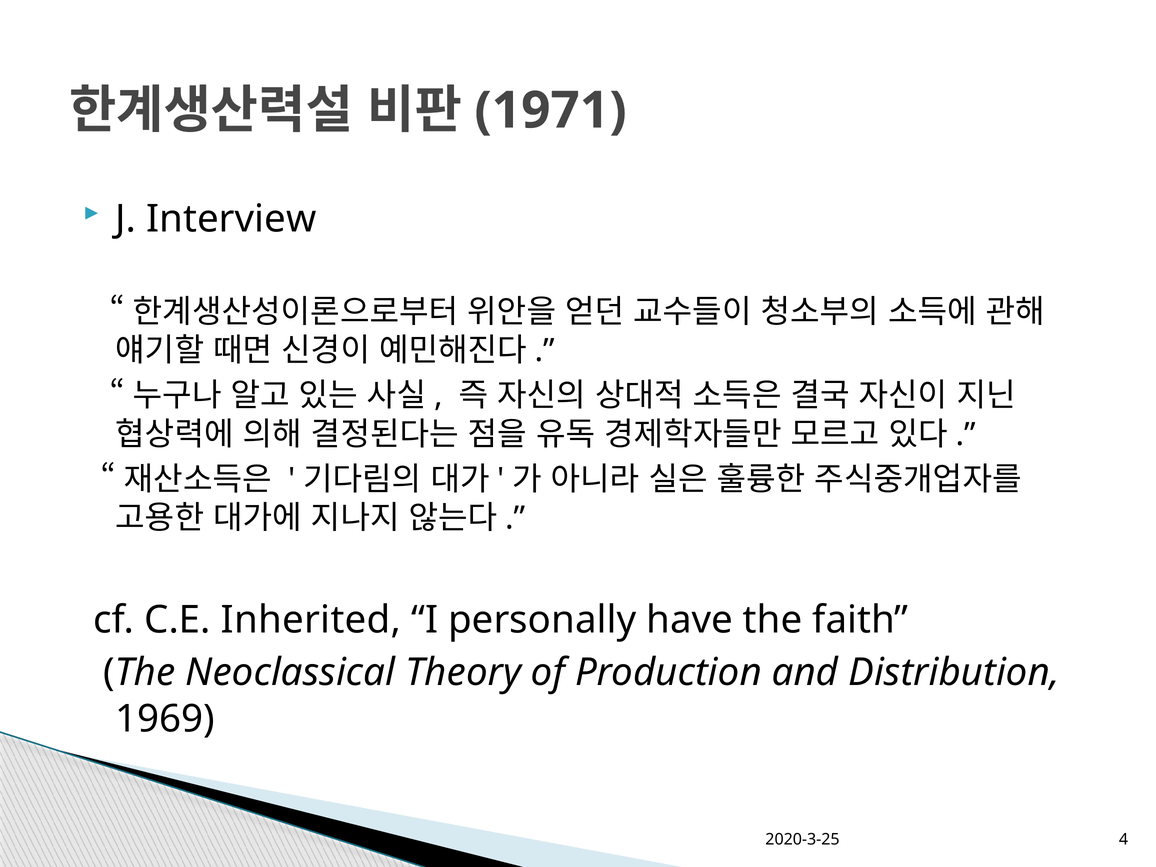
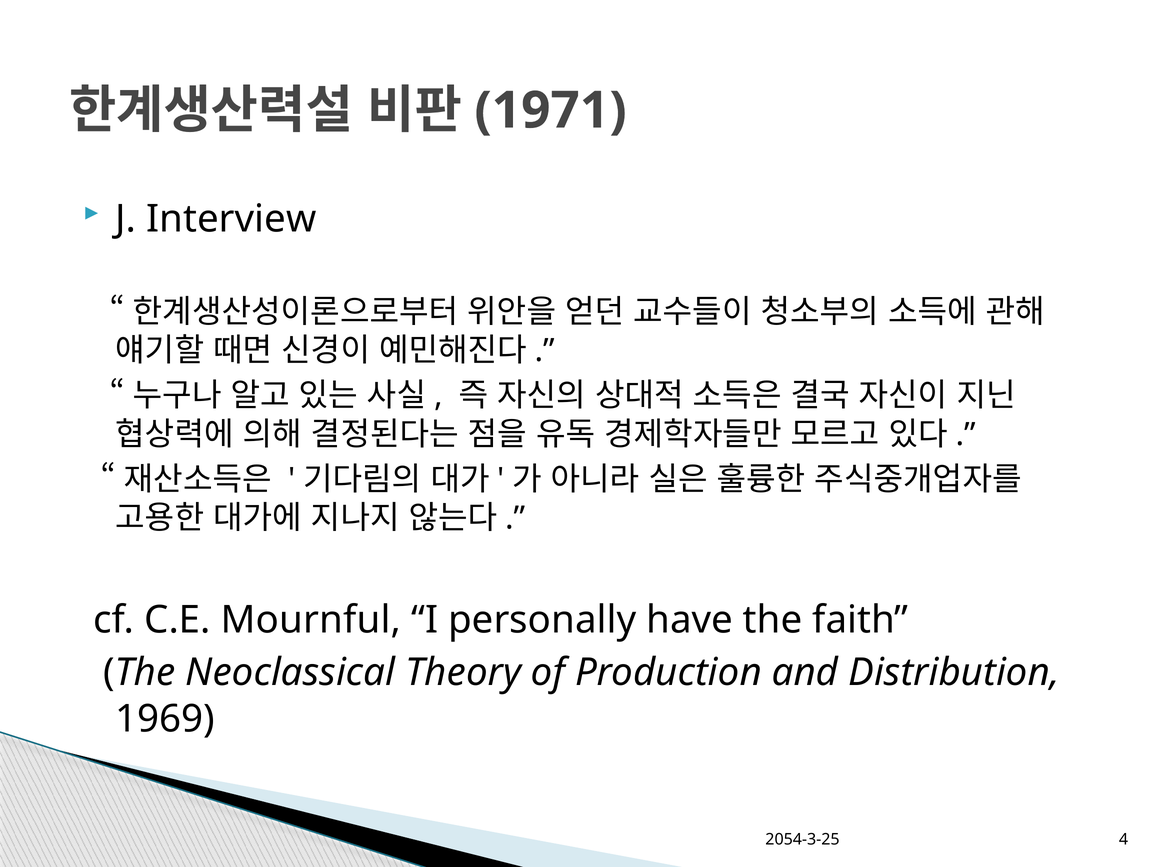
Inherited: Inherited -> Mournful
2020-3-25: 2020-3-25 -> 2054-3-25
